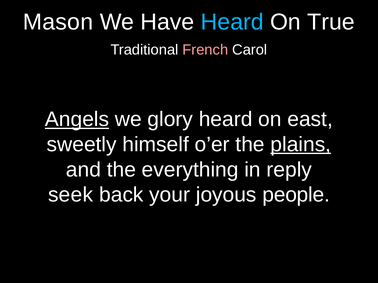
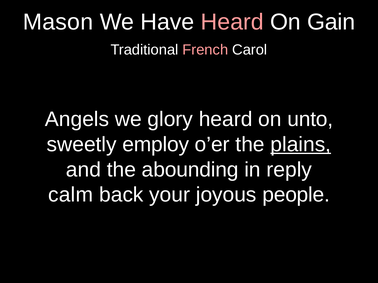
Heard at (232, 22) colour: light blue -> pink
True: True -> Gain
Angels underline: present -> none
east: east -> unto
himself: himself -> employ
everything: everything -> abounding
seek: seek -> calm
